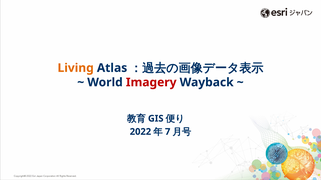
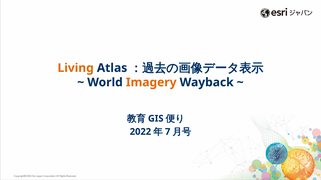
Imagery colour: red -> orange
